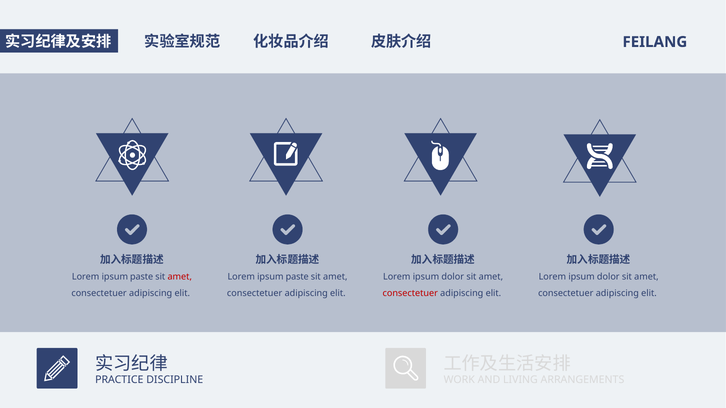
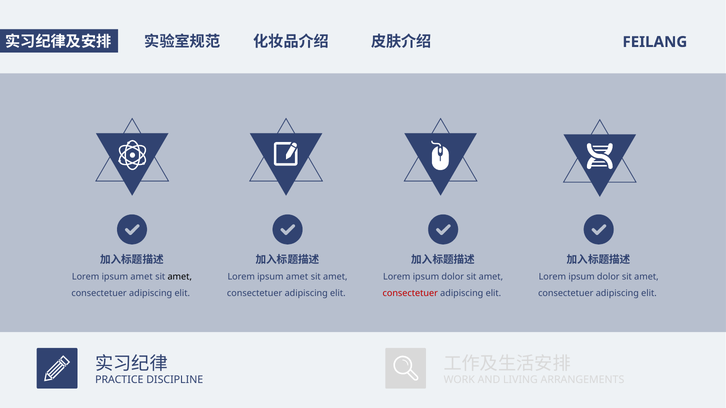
paste at (142, 277): paste -> amet
amet at (180, 277) colour: red -> black
paste at (297, 277): paste -> amet
